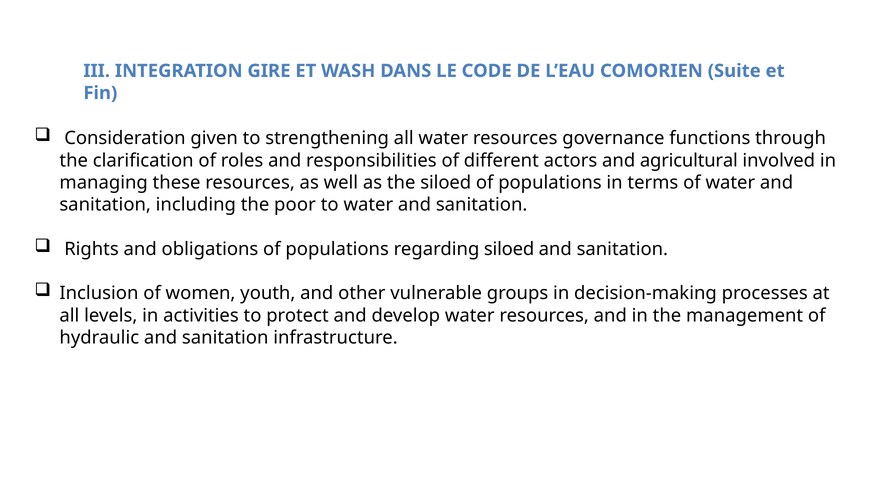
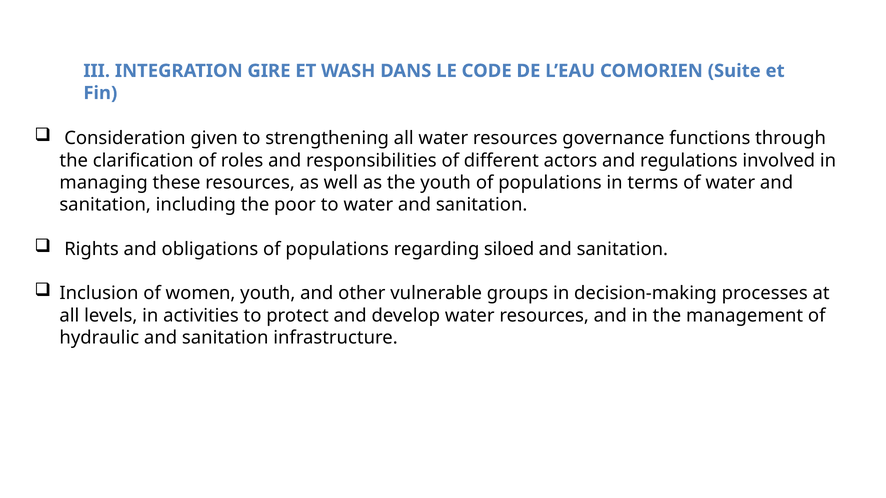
agricultural: agricultural -> regulations
the siloed: siloed -> youth
